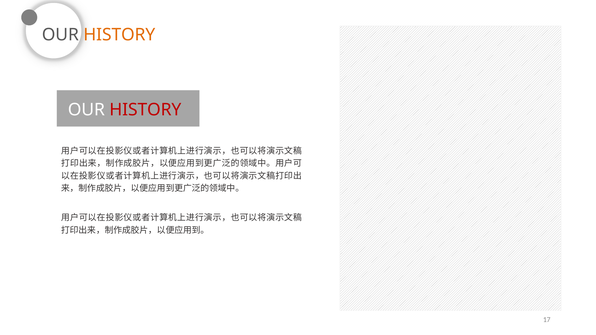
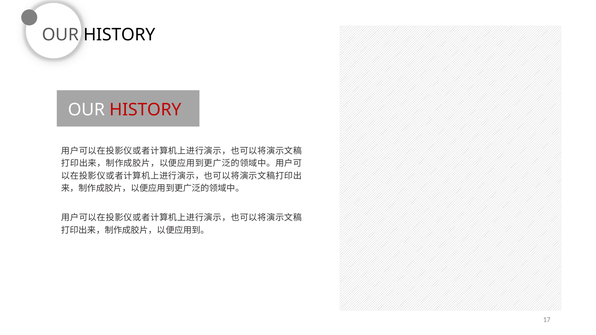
HISTORY at (119, 35) colour: orange -> black
